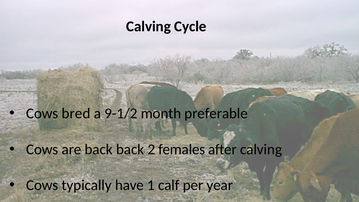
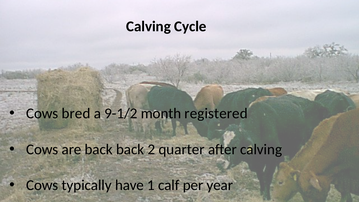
preferable: preferable -> registered
females: females -> quarter
